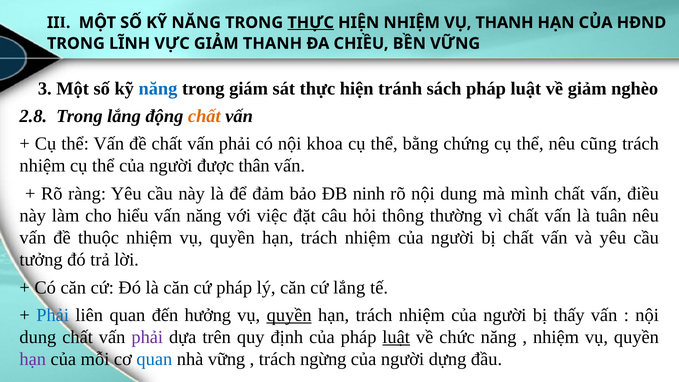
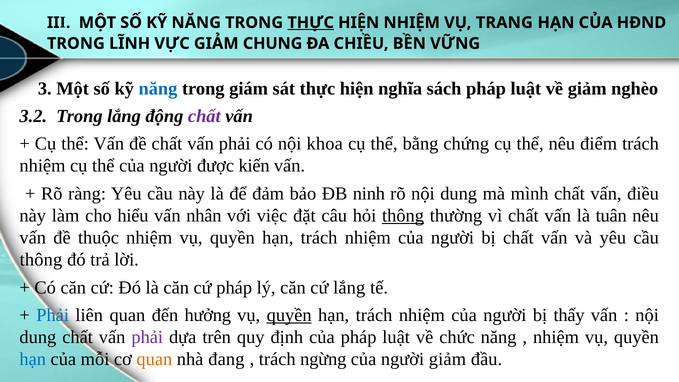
VỤ THANH: THANH -> TRANG
GIẢM THANH: THANH -> CHUNG
tránh: tránh -> nghĩa
2.8: 2.8 -> 3.2
chất at (204, 116) colour: orange -> purple
cũng: cũng -> điểm
thân: thân -> kiến
vấn năng: năng -> nhân
thông at (403, 216) underline: none -> present
tưởng at (41, 260): tưởng -> thông
luật at (396, 337) underline: present -> none
hạn at (33, 359) colour: purple -> blue
quan at (154, 359) colour: blue -> orange
nhà vững: vững -> đang
người dựng: dựng -> giảm
